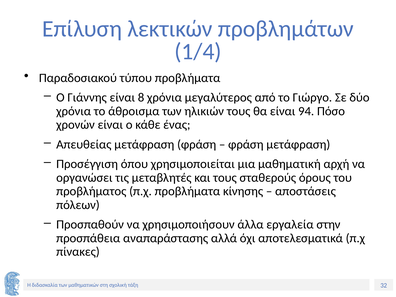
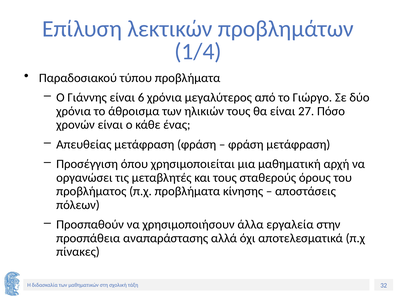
8: 8 -> 6
94: 94 -> 27
